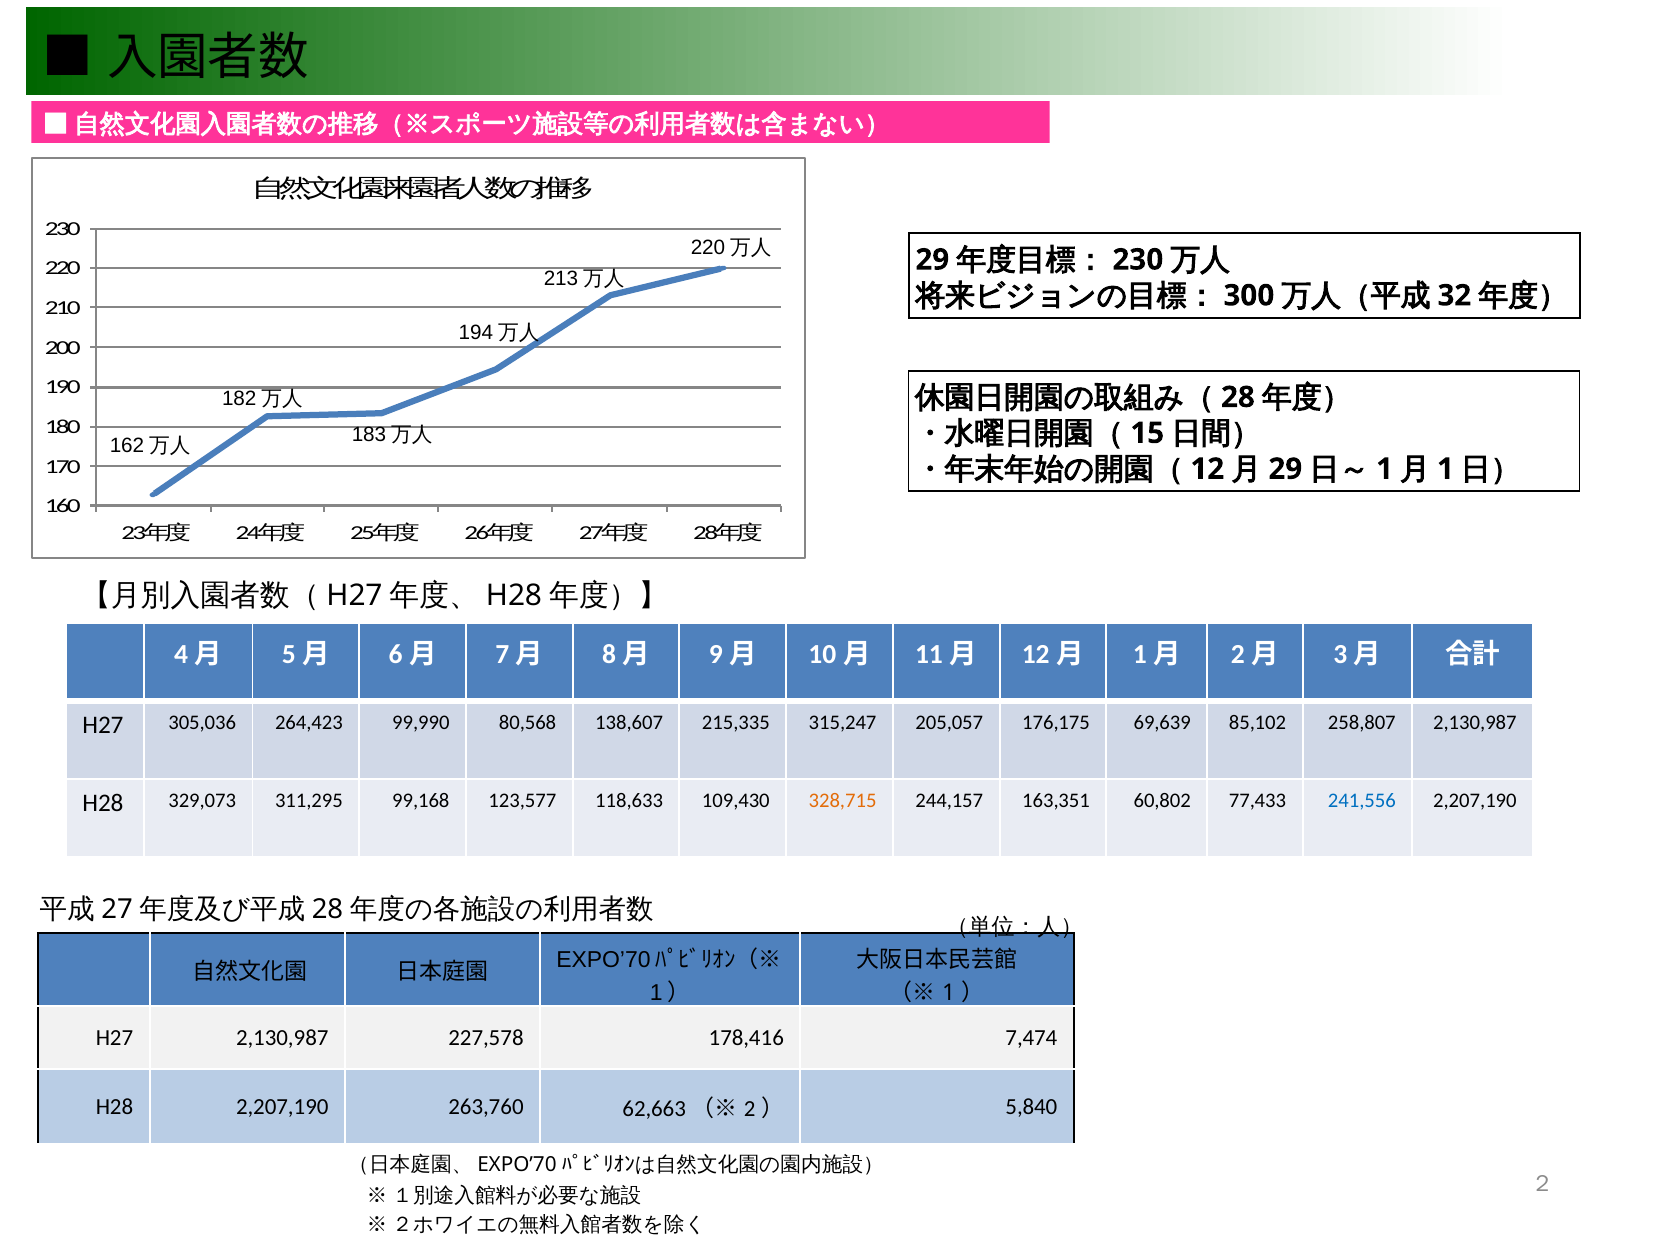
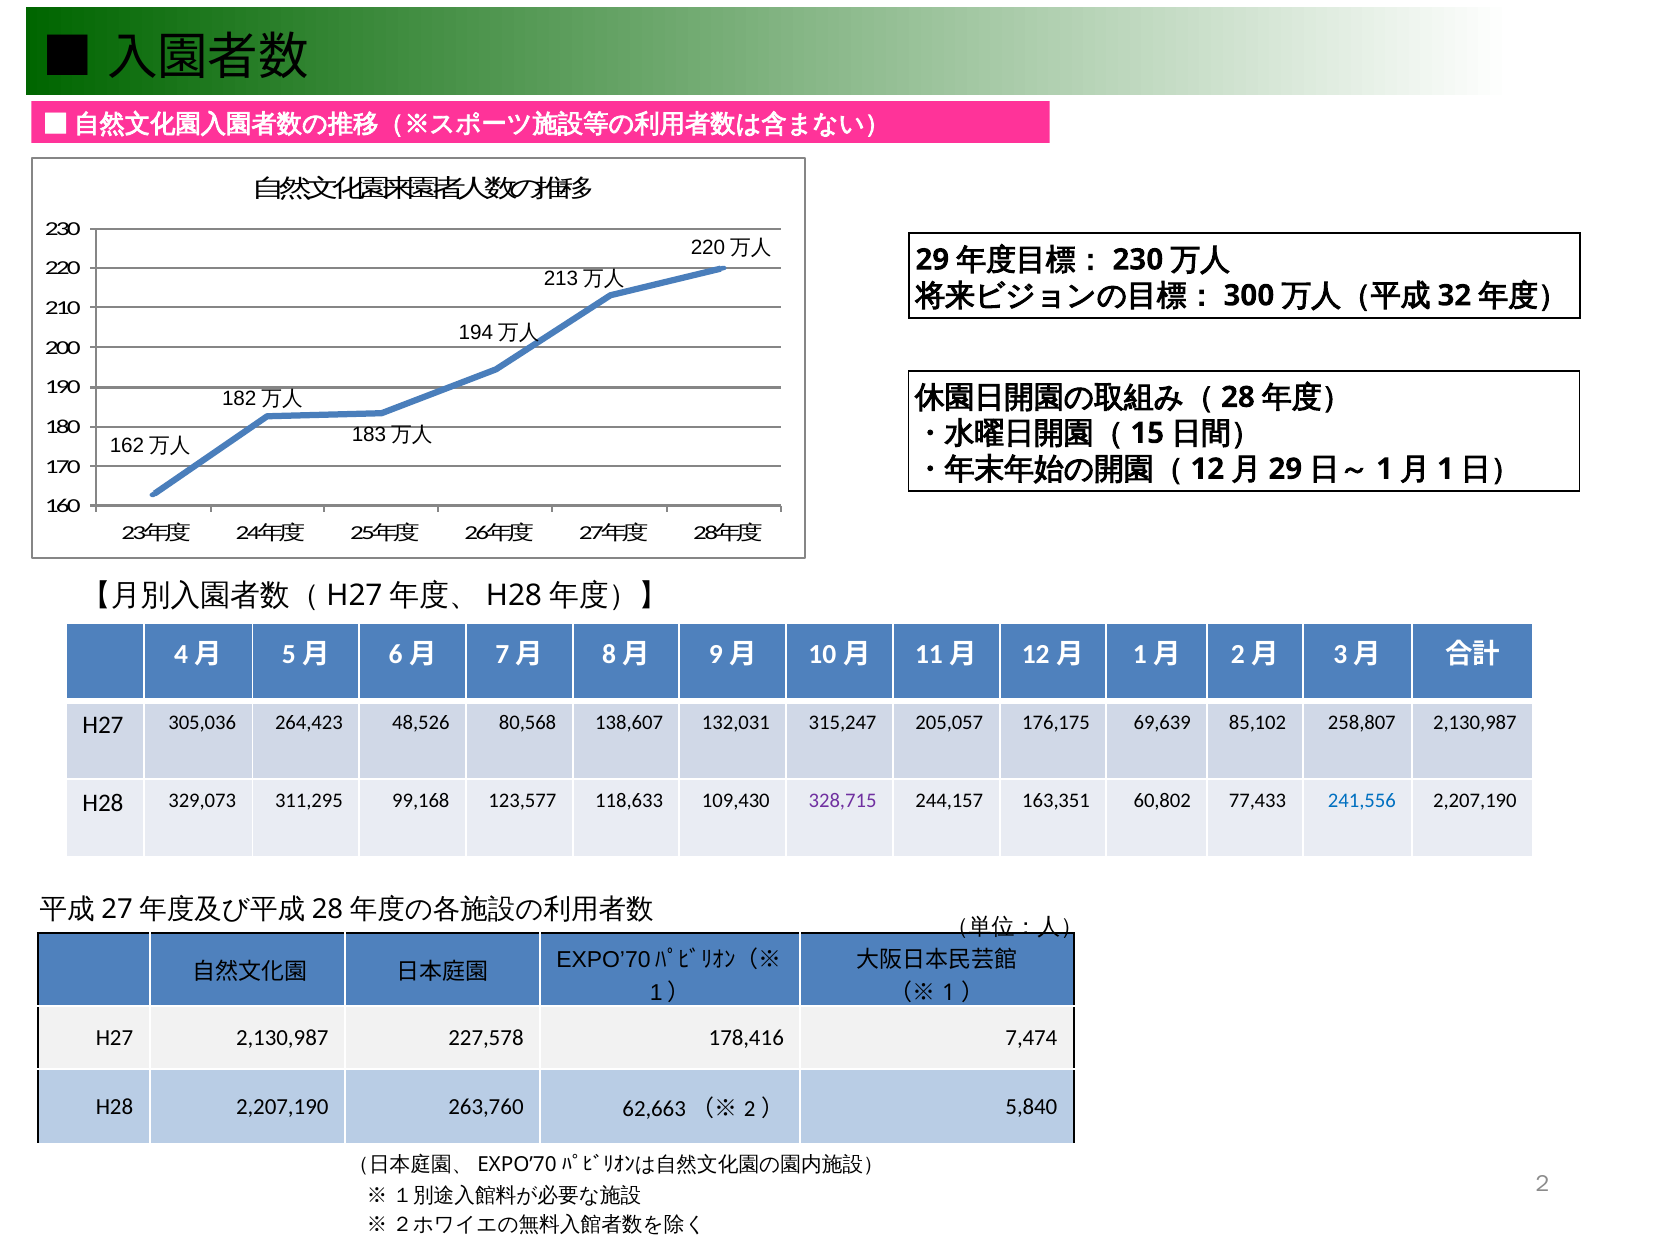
99,990: 99,990 -> 48,526
215,335: 215,335 -> 132,031
328,715 colour: orange -> purple
